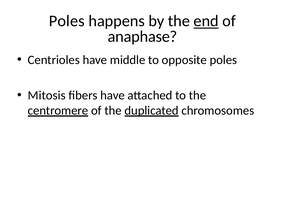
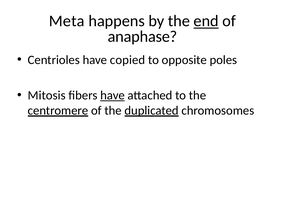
Poles at (67, 21): Poles -> Meta
middle: middle -> copied
have at (113, 95) underline: none -> present
